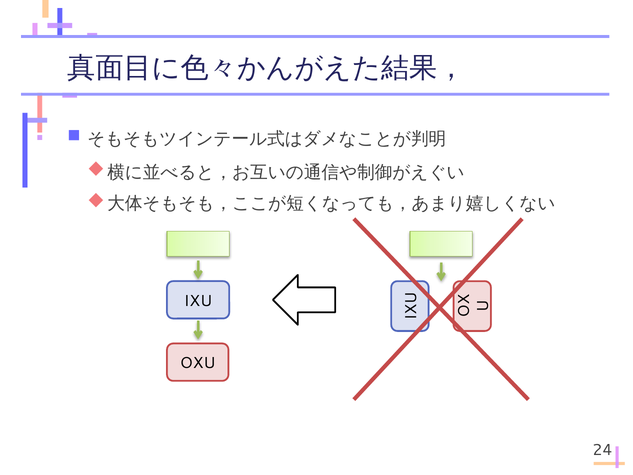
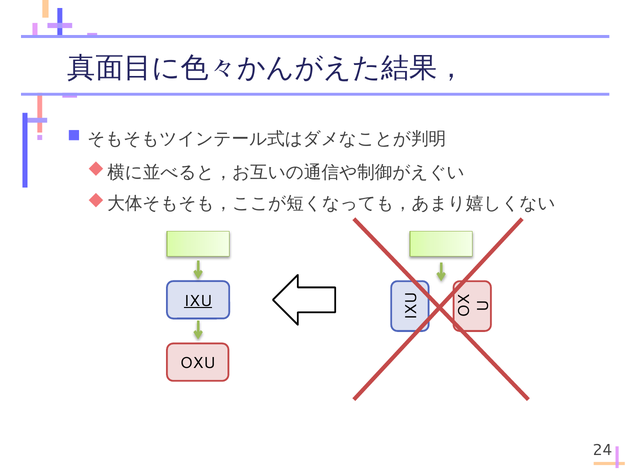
IXU underline: none -> present
